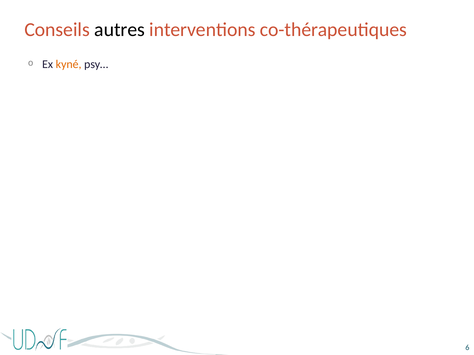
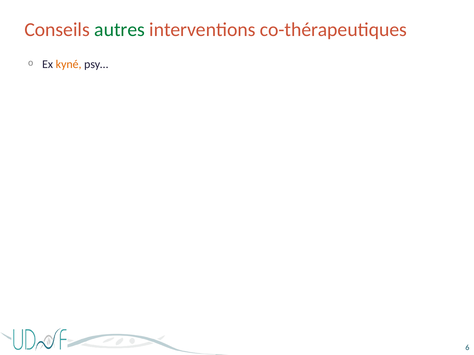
autres colour: black -> green
